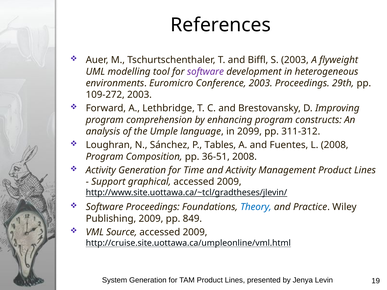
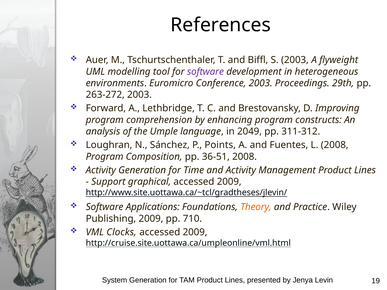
109-272: 109-272 -> 263-272
2099: 2099 -> 2049
Tables: Tables -> Points
Software Proceedings: Proceedings -> Applications
Theory colour: blue -> orange
849: 849 -> 710
Source: Source -> Clocks
